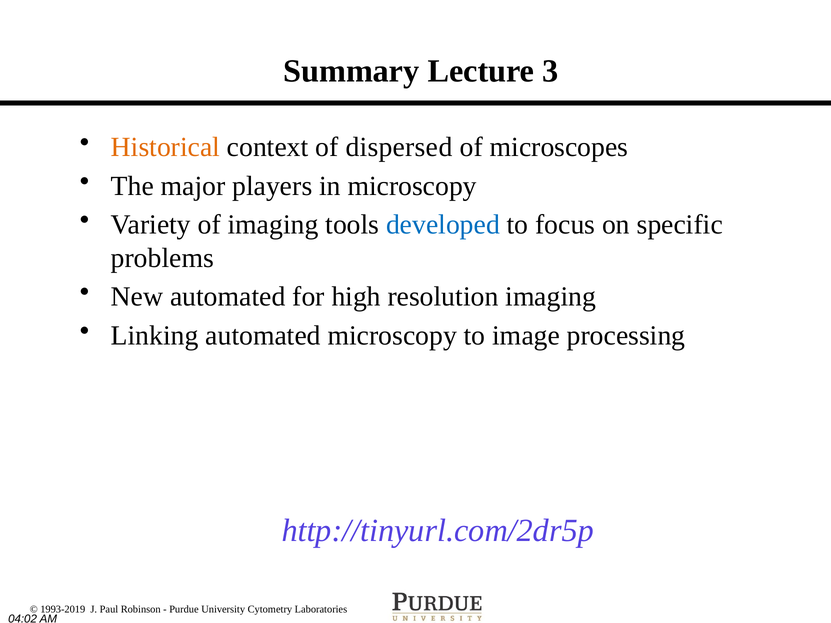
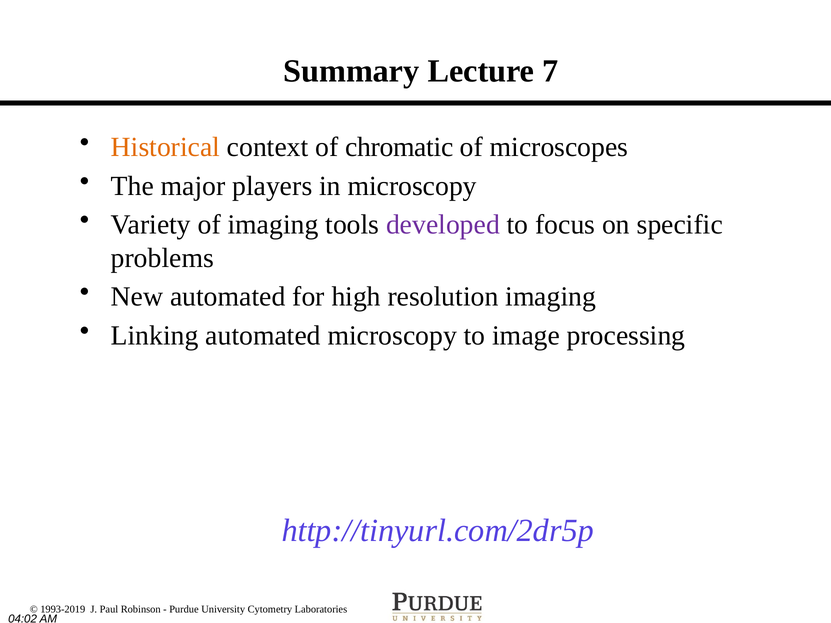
3: 3 -> 7
dispersed: dispersed -> chromatic
developed colour: blue -> purple
